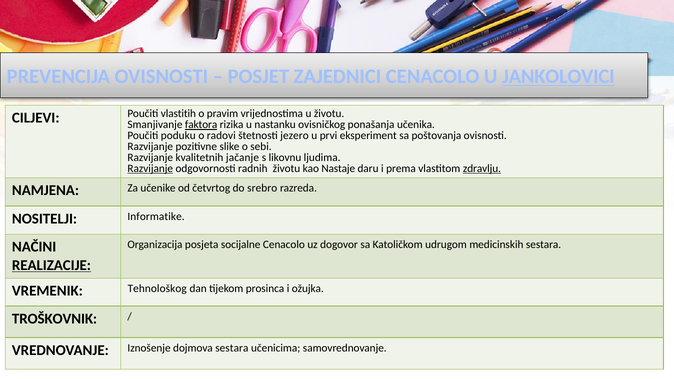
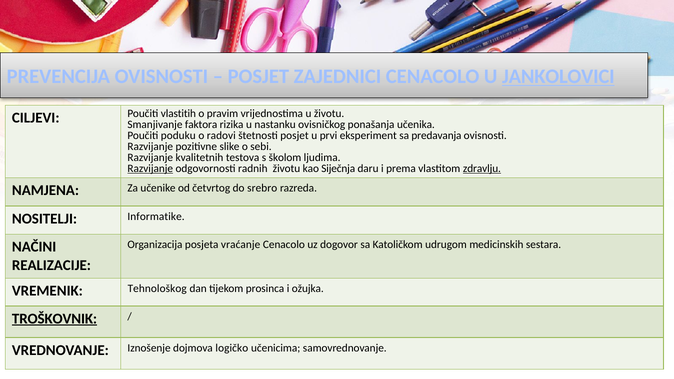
faktora underline: present -> none
štetnosti jezero: jezero -> posjet
poštovanja: poštovanja -> predavanja
jačanje: jačanje -> testova
likovnu: likovnu -> školom
Nastaje: Nastaje -> Siječnja
socijalne: socijalne -> vraćanje
REALIZACIJE underline: present -> none
TROŠKOVNIK underline: none -> present
dojmova sestara: sestara -> logičko
